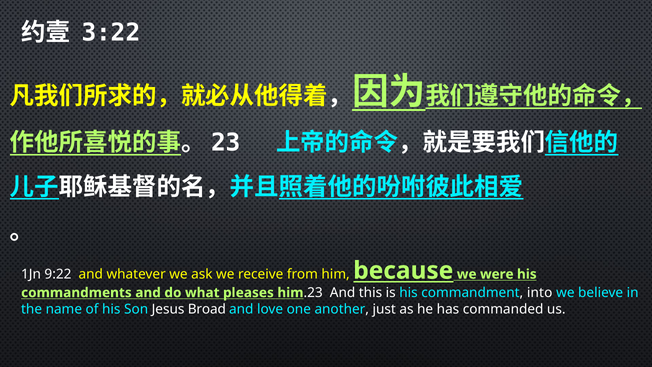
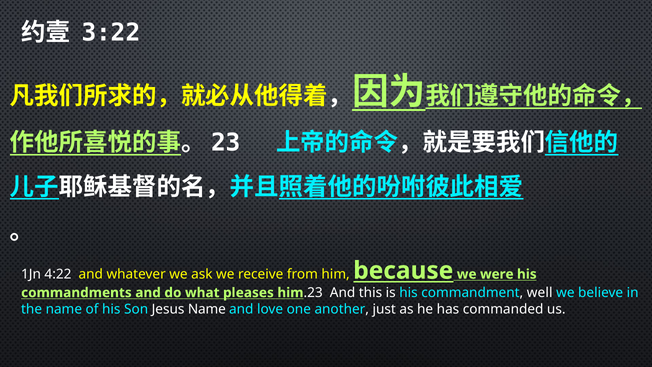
9:22: 9:22 -> 4:22
into: into -> well
Jesus Broad: Broad -> Name
